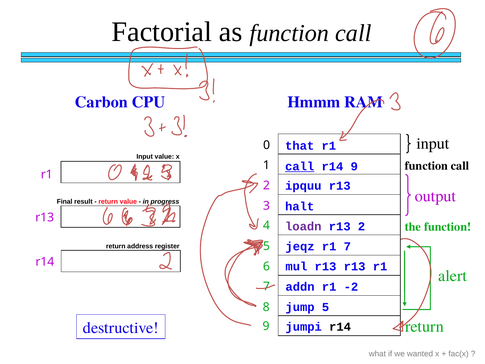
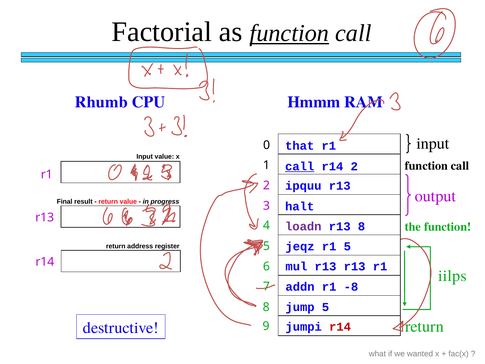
function at (289, 33) underline: none -> present
Carbon: Carbon -> Rhumb
r14 9: 9 -> 2
r13 2: 2 -> 8
r1 7: 7 -> 5
alert: alert -> iilps
-2: -2 -> -8
r14 at (340, 327) colour: black -> red
